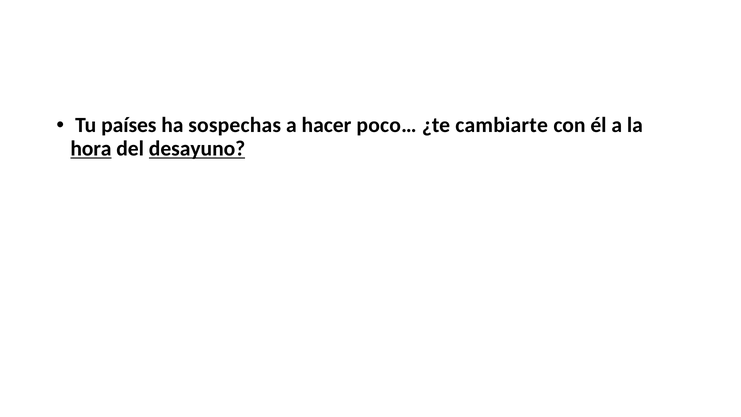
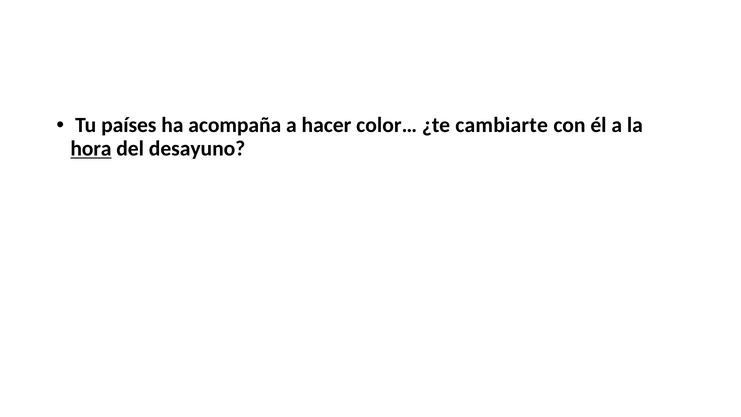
sospechas: sospechas -> acompaña
poco…: poco… -> color…
desayuno underline: present -> none
